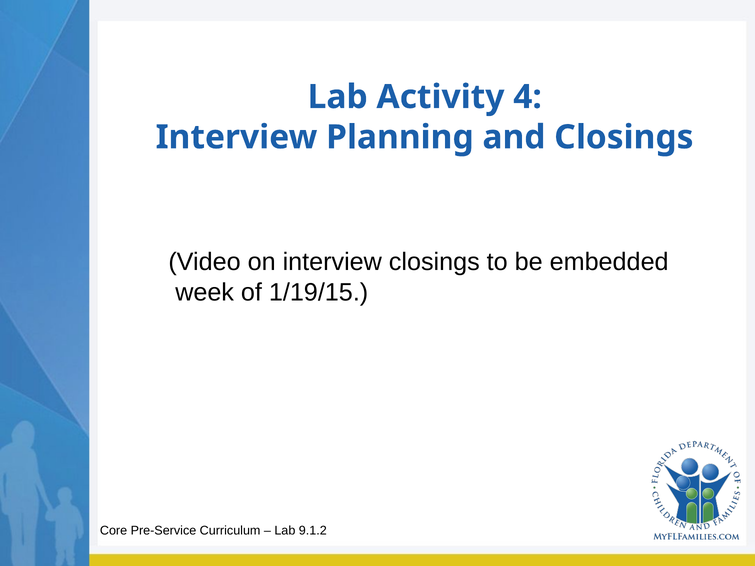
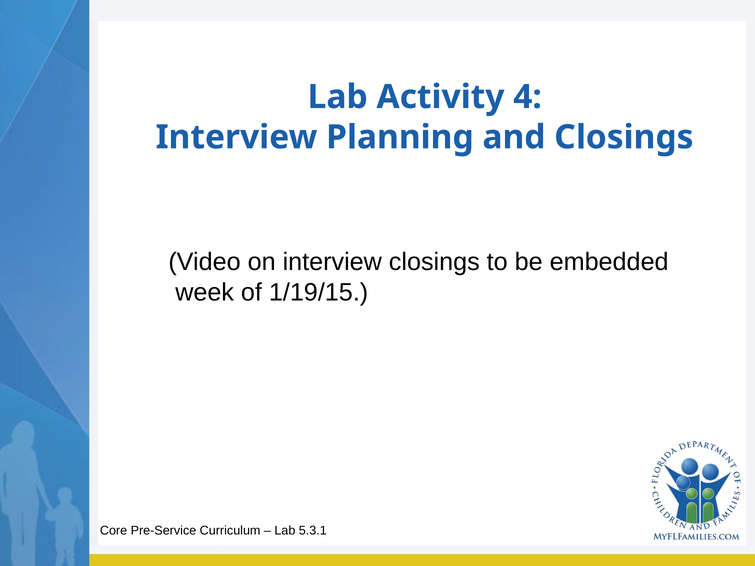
9.1.2: 9.1.2 -> 5.3.1
